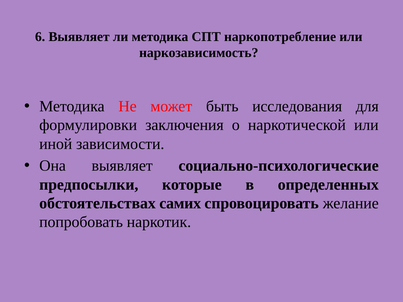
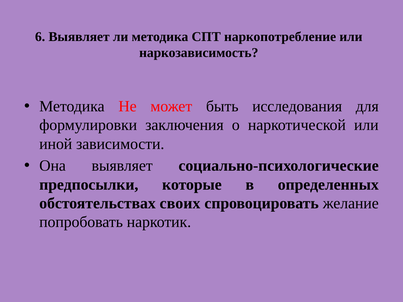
самих: самих -> своих
